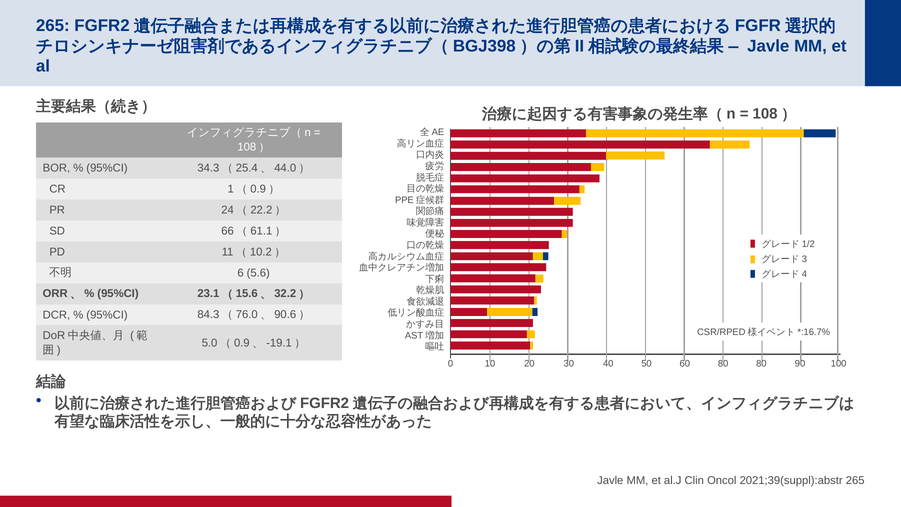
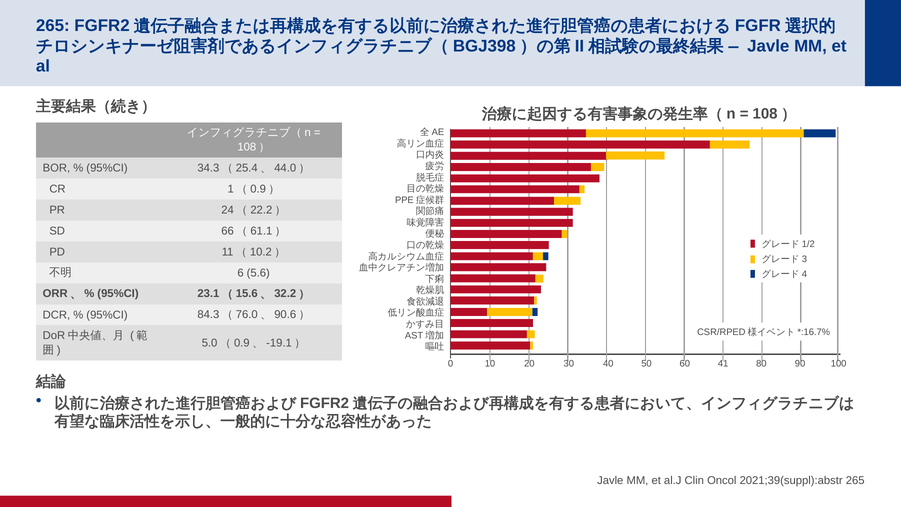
60 80: 80 -> 41
